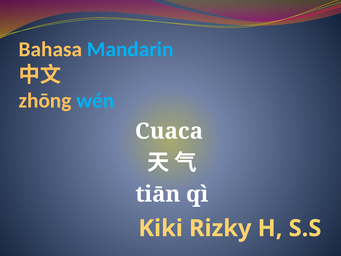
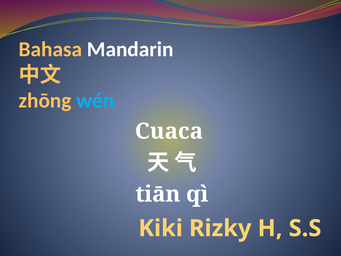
Mandarin colour: light blue -> white
